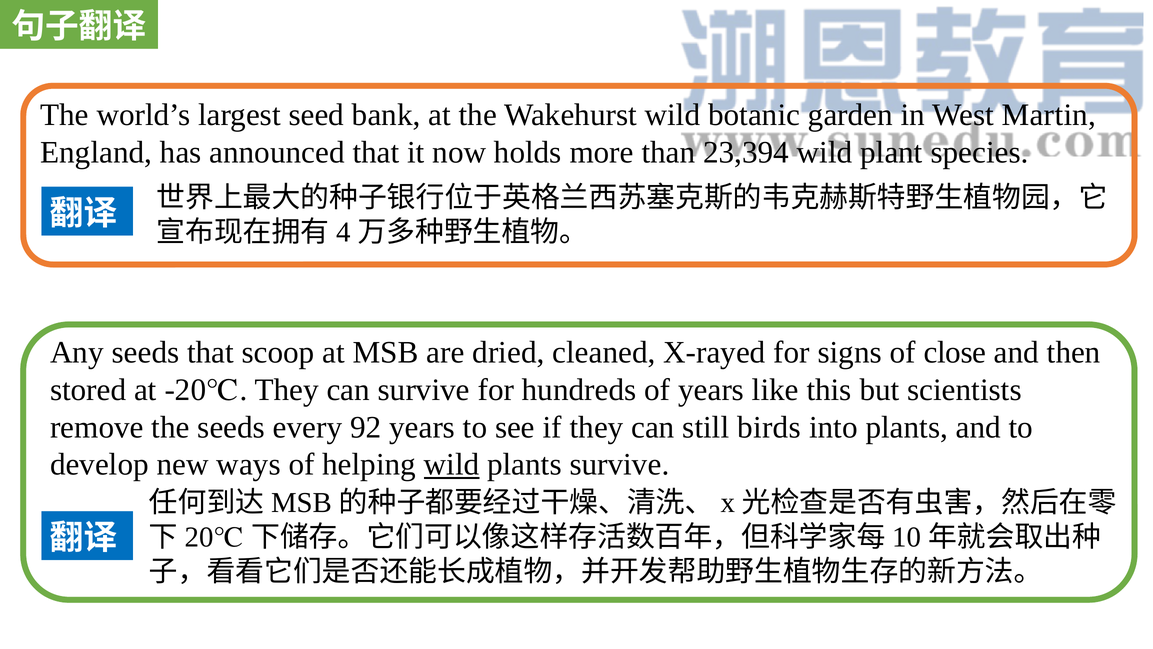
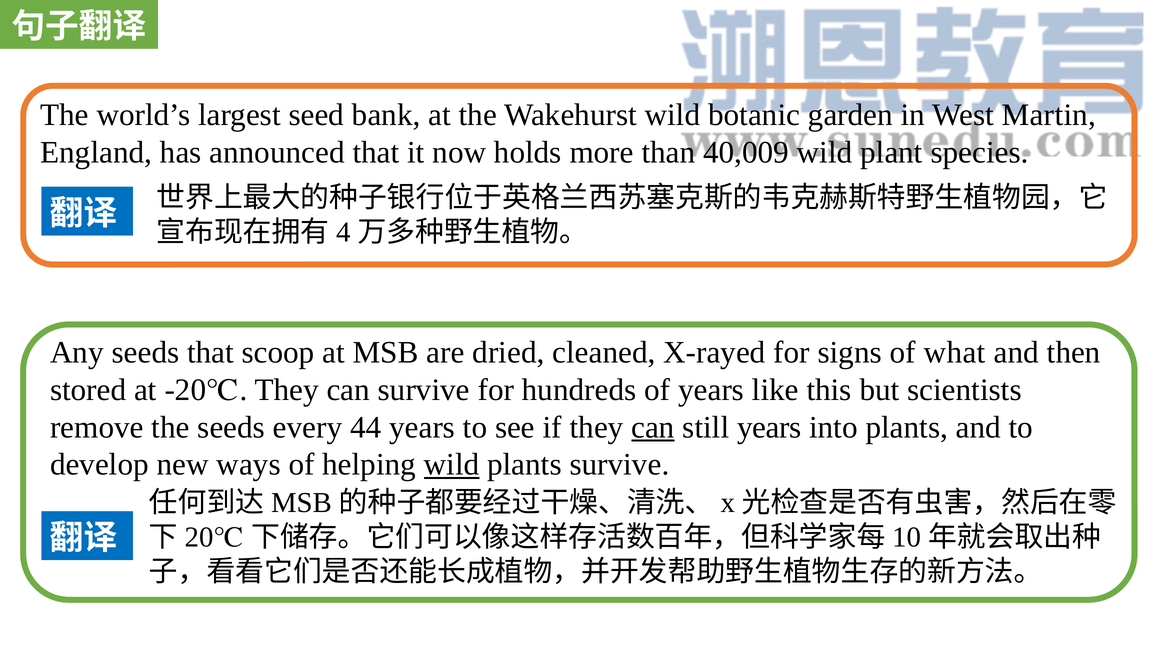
23,394: 23,394 -> 40,009
close: close -> what
92: 92 -> 44
can at (653, 427) underline: none -> present
still birds: birds -> years
